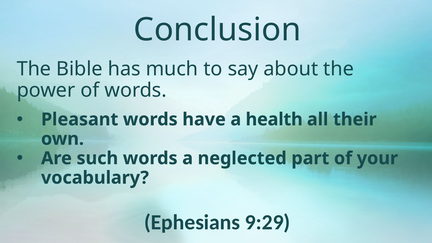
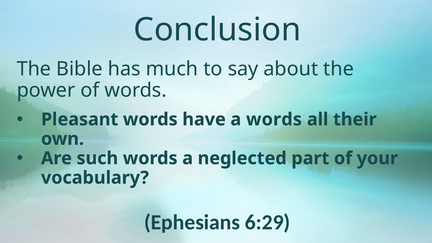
a health: health -> words
9:29: 9:29 -> 6:29
